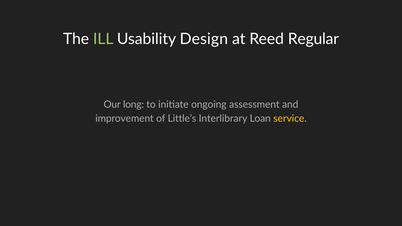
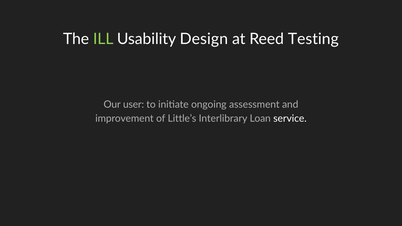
Regular: Regular -> Testing
long: long -> user
service colour: yellow -> white
